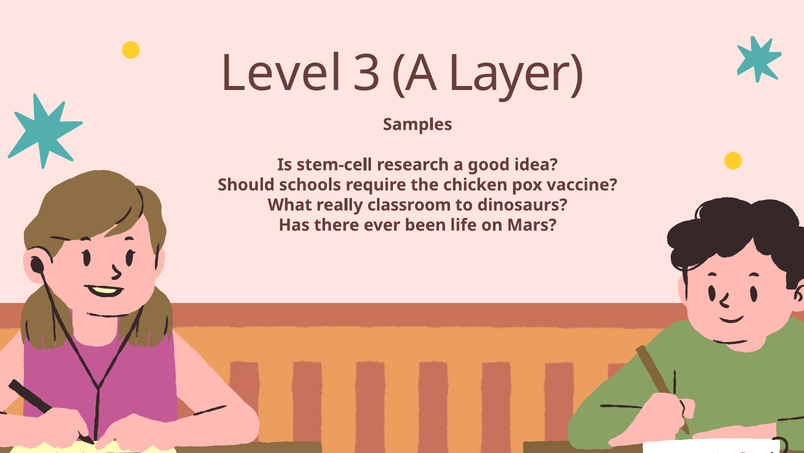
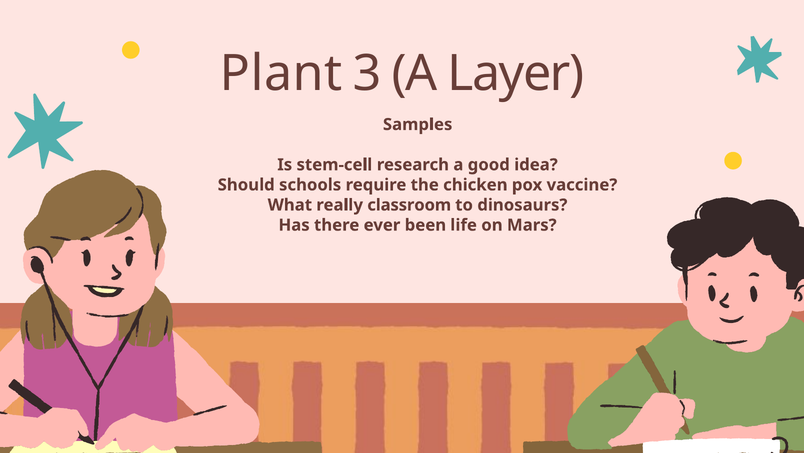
Level: Level -> Plant
